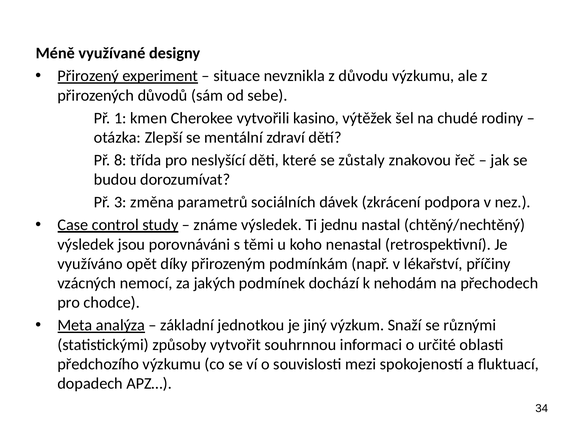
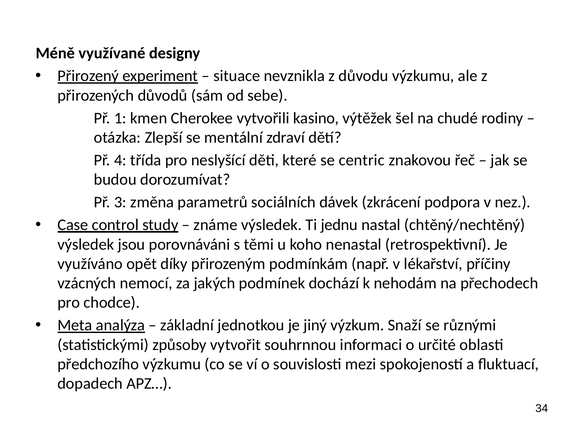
8: 8 -> 4
zůstaly: zůstaly -> centric
